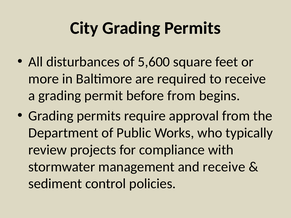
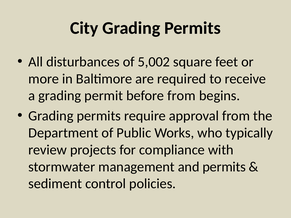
5,600: 5,600 -> 5,002
and receive: receive -> permits
